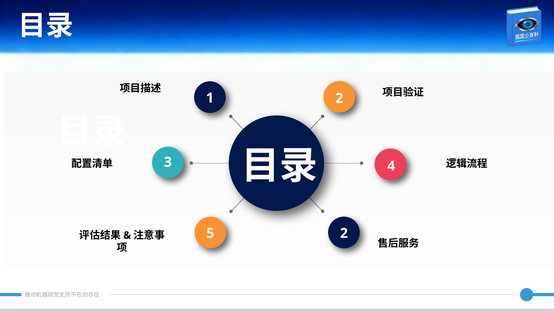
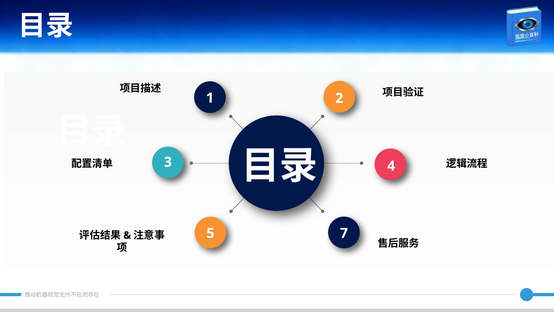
5 2: 2 -> 7
